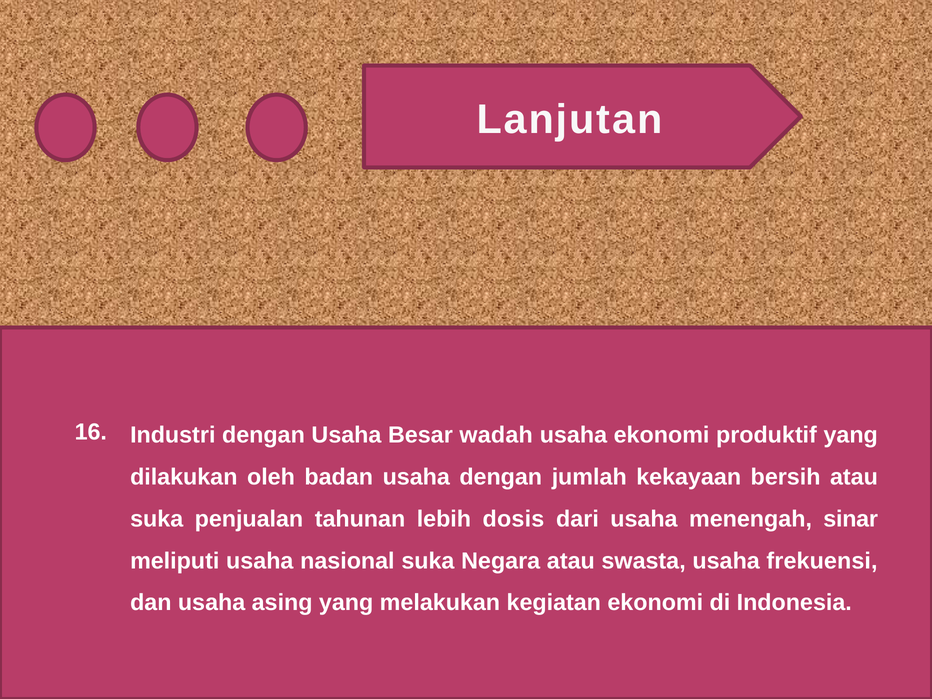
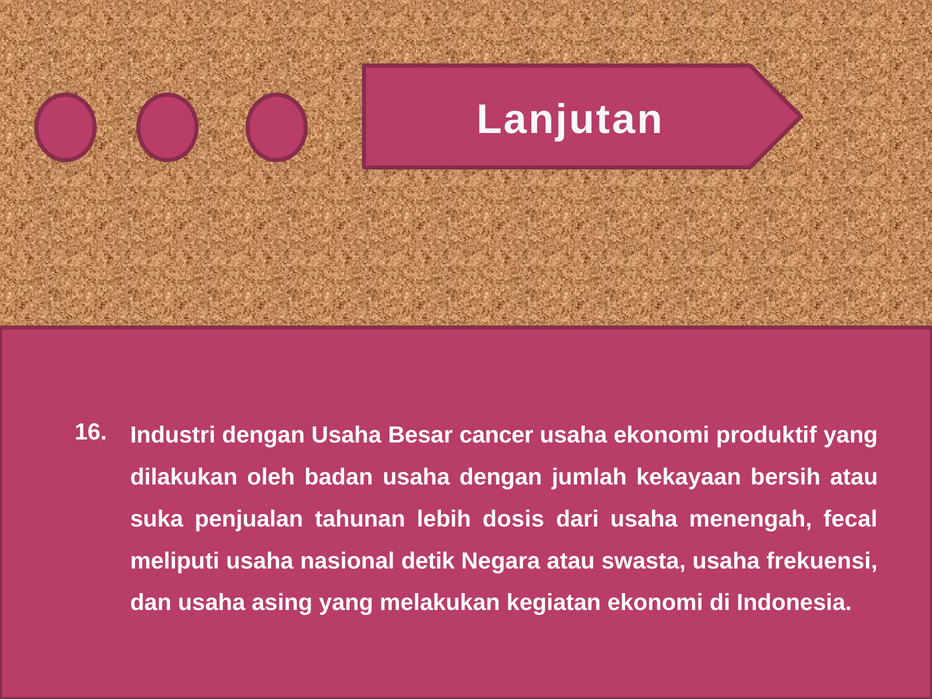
wadah: wadah -> cancer
sinar: sinar -> fecal
nasional suka: suka -> detik
